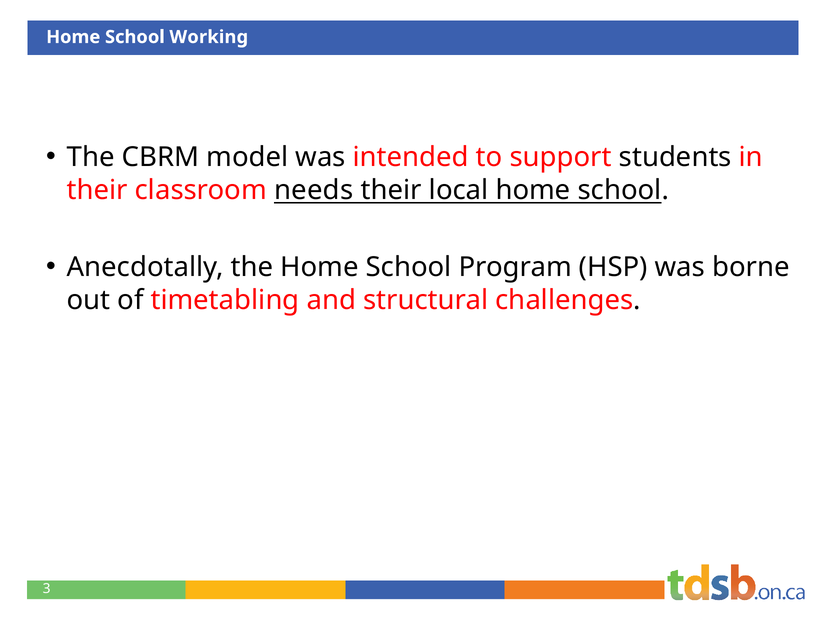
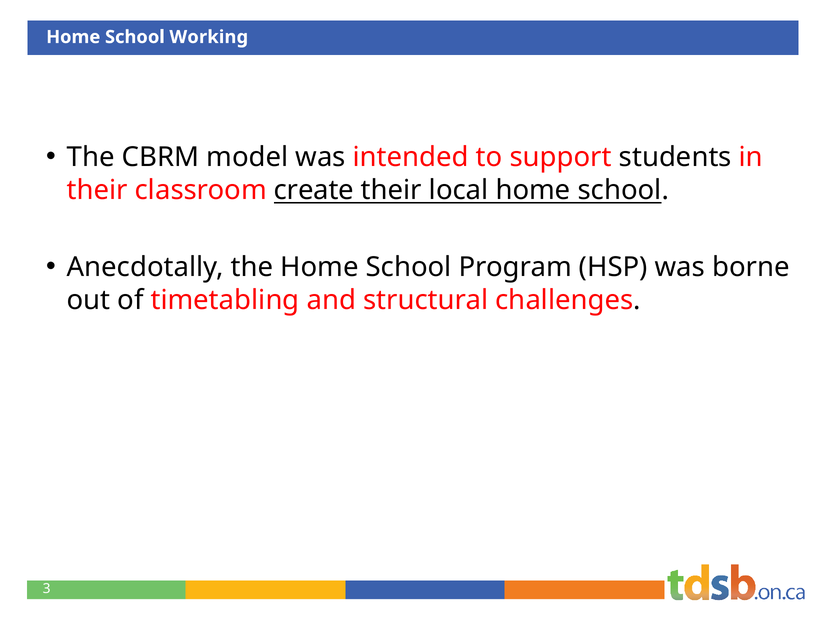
needs: needs -> create
